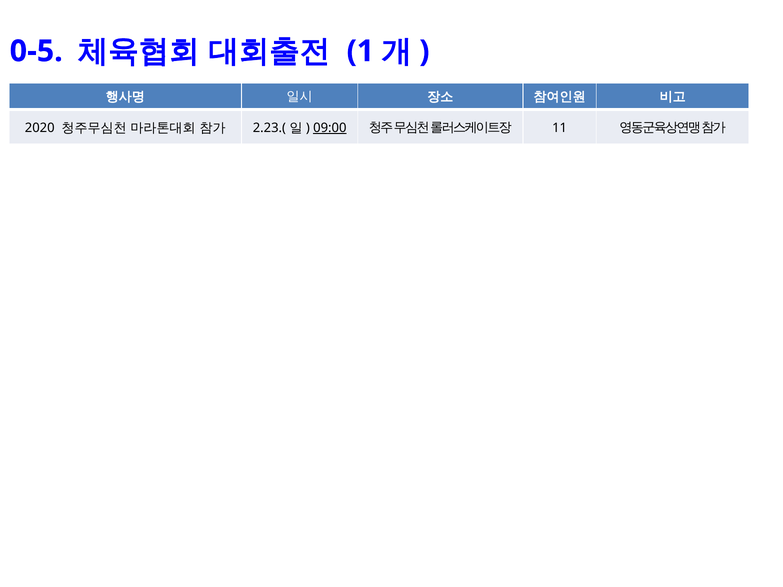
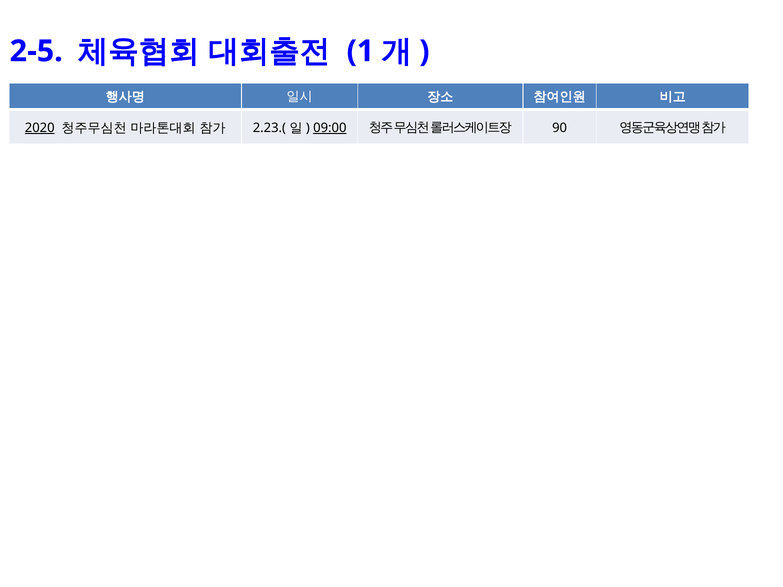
0-5: 0-5 -> 2-5
2020 underline: none -> present
11: 11 -> 90
